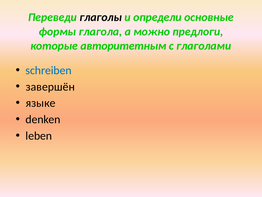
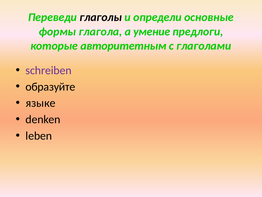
можно: можно -> умение
schreiben colour: blue -> purple
завершён: завершён -> образуйте
